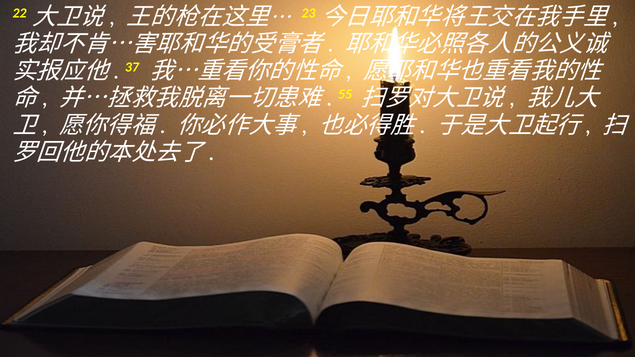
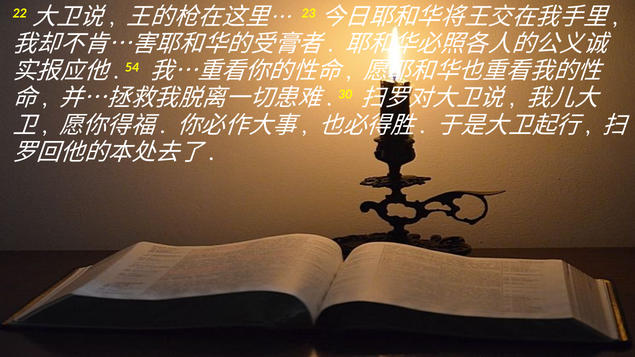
37: 37 -> 54
55: 55 -> 30
